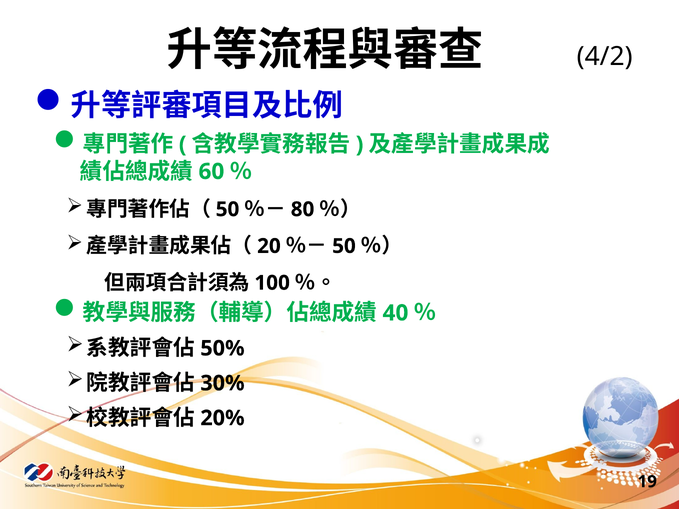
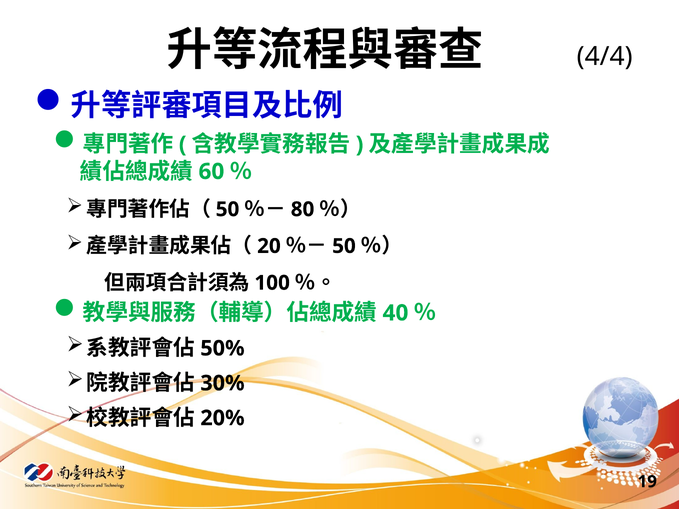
4/2: 4/2 -> 4/4
